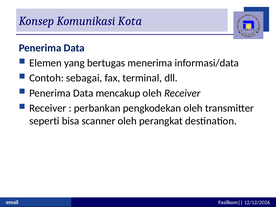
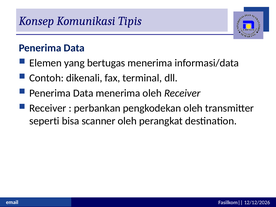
Kota: Kota -> Tipis
sebagai: sebagai -> dikenali
Data mencakup: mencakup -> menerima
